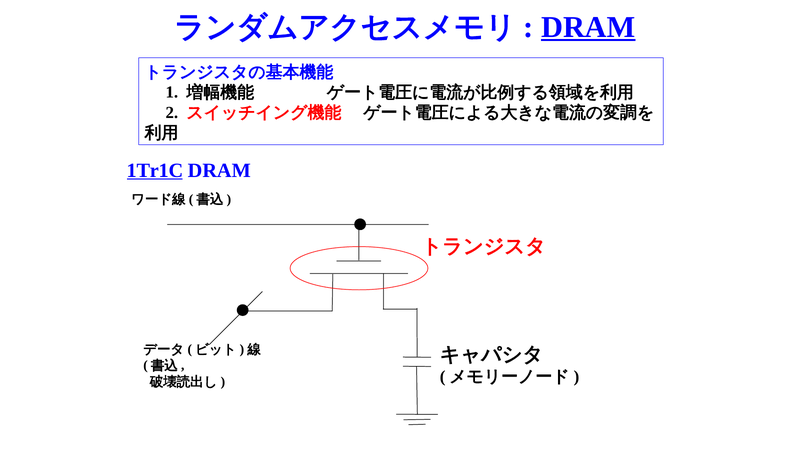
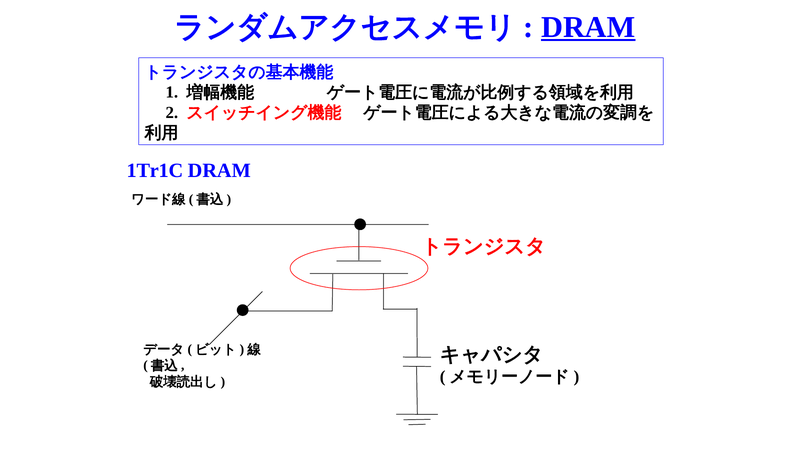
1Tr1C underline: present -> none
